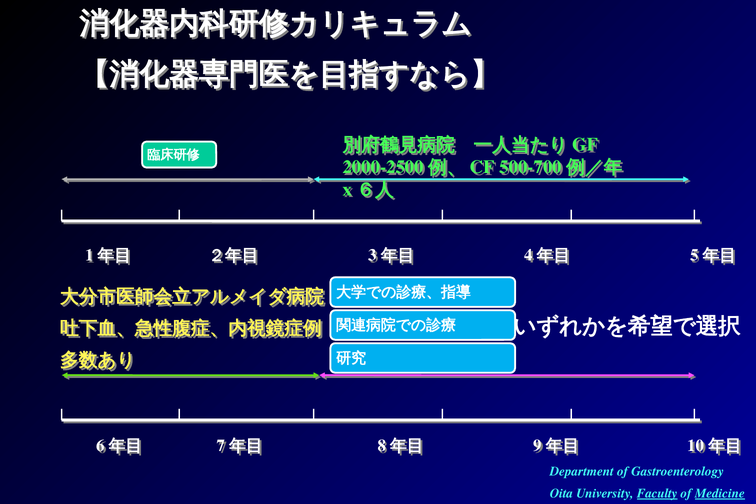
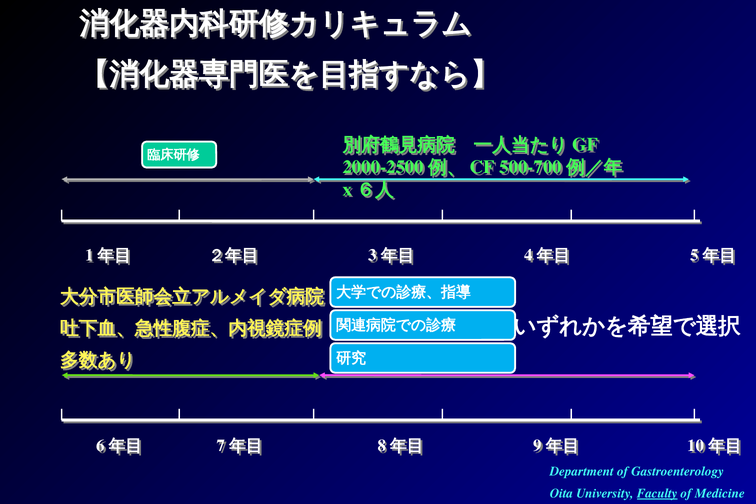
Medicine underline: present -> none
